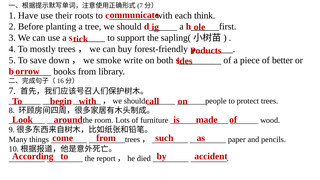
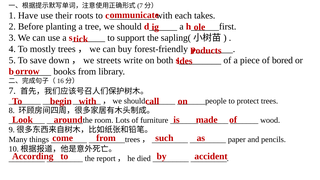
think: think -> takes
smoke: smoke -> streets
better: better -> bored
